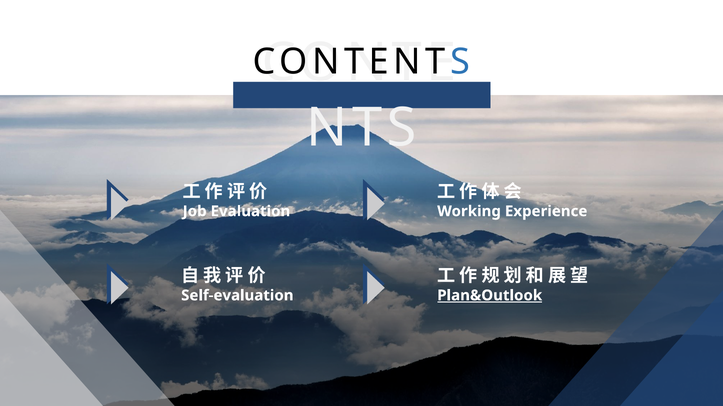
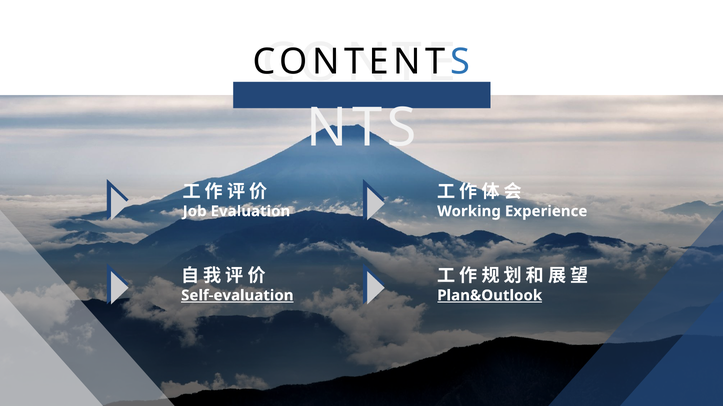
Self-evaluation underline: none -> present
